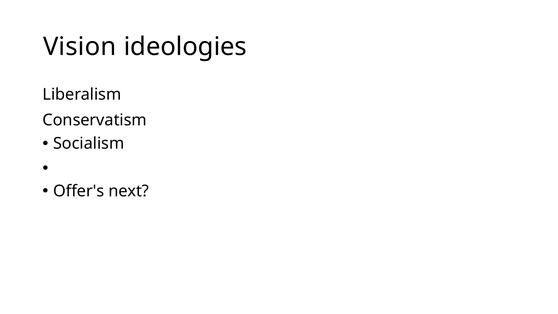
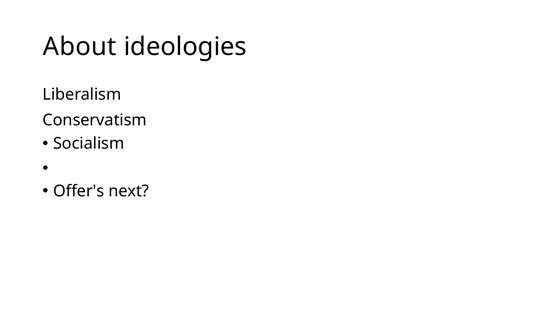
Vision: Vision -> About
